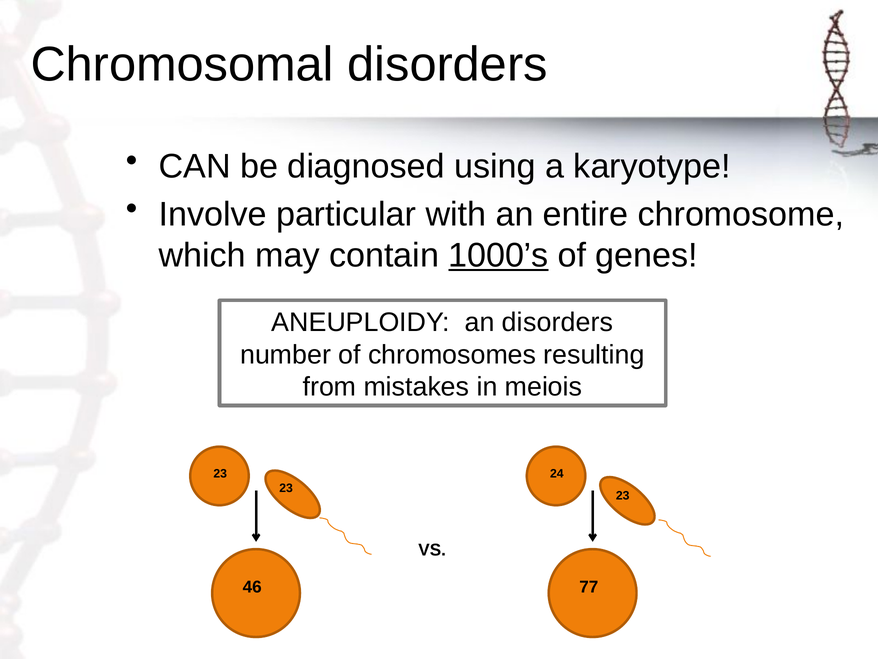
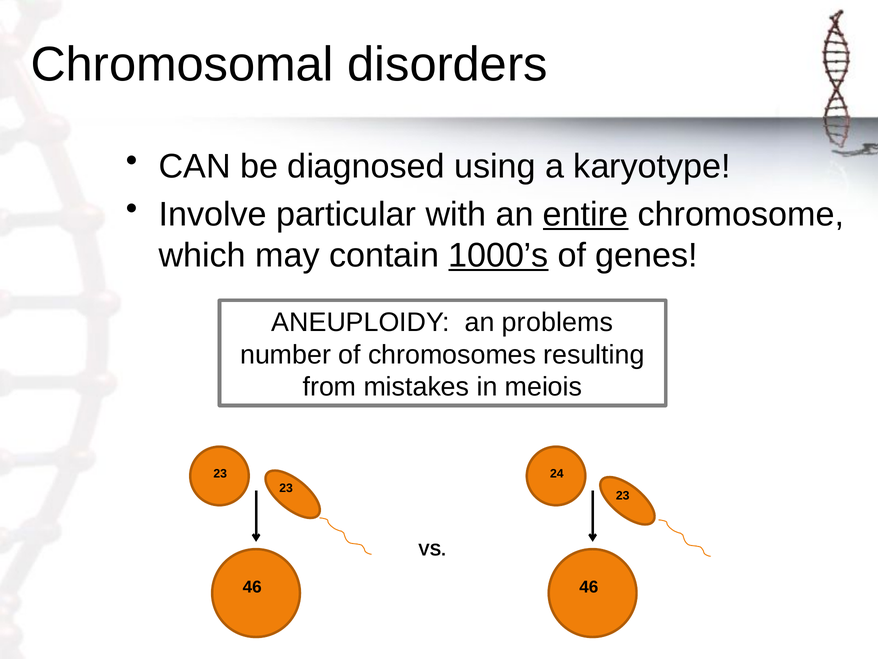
entire underline: none -> present
an disorders: disorders -> problems
46 77: 77 -> 46
